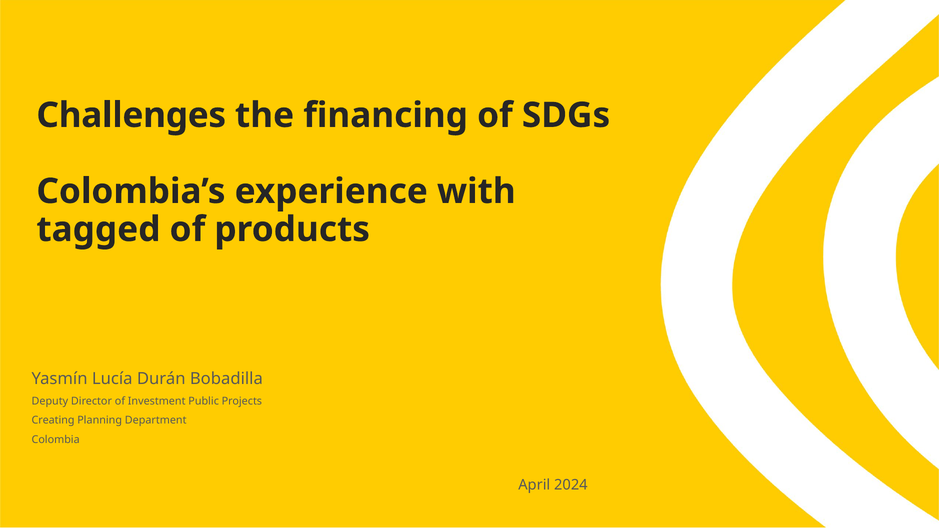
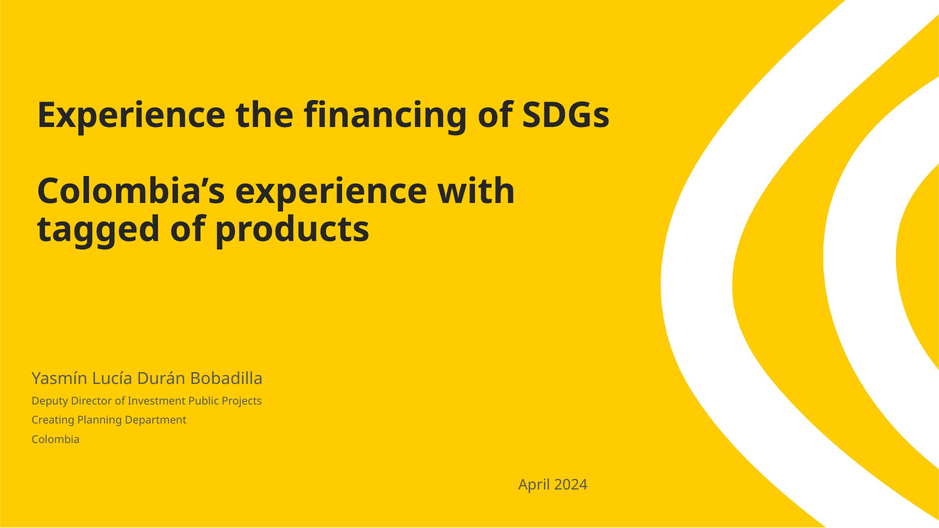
Challenges at (131, 115): Challenges -> Experience
